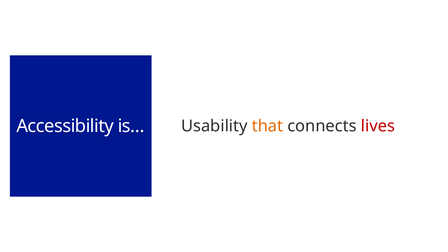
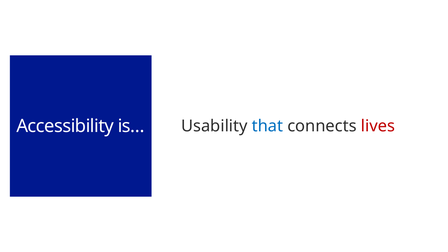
that colour: orange -> blue
